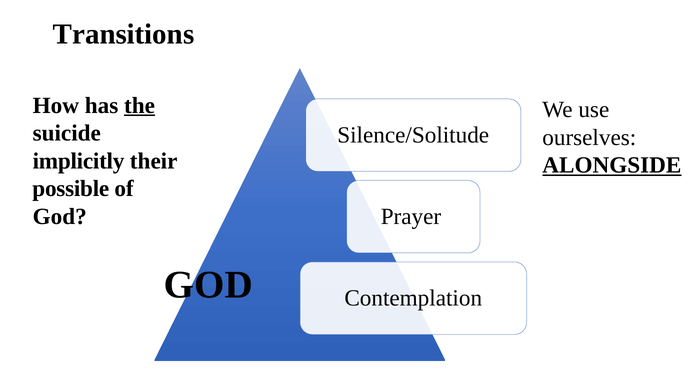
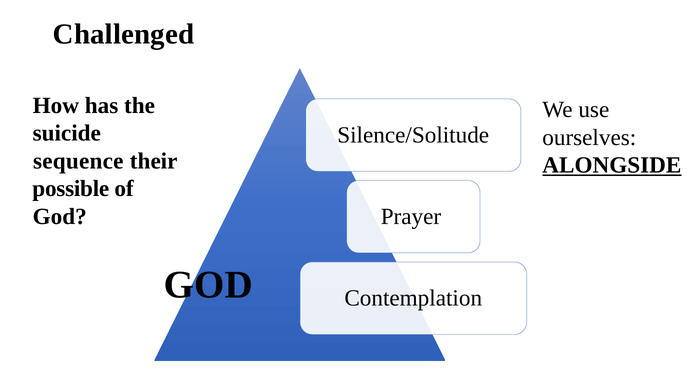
Transitions: Transitions -> Challenged
the underline: present -> none
implicitly: implicitly -> sequence
